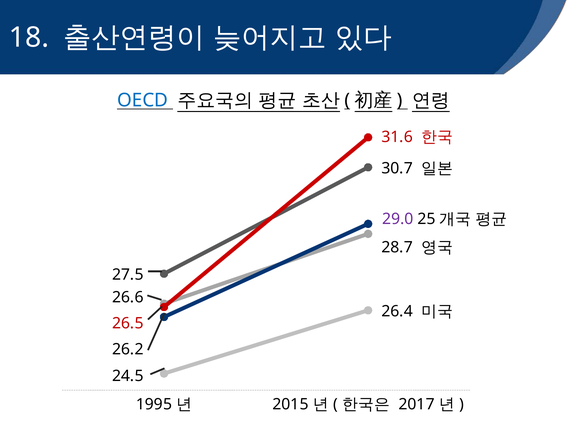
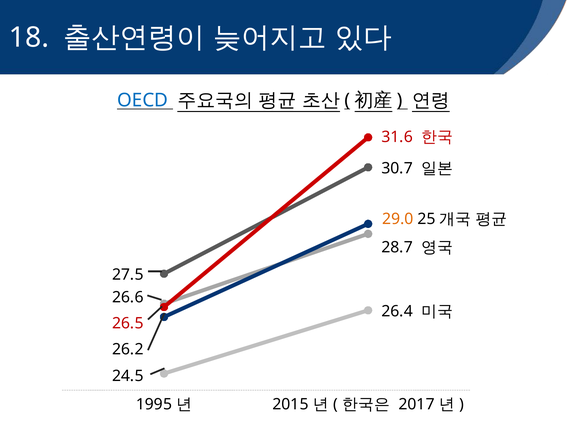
29.0 colour: purple -> orange
